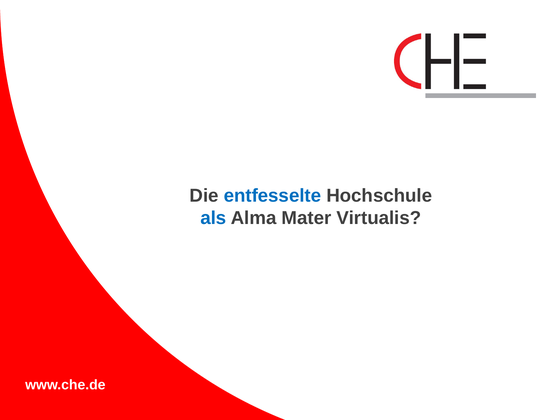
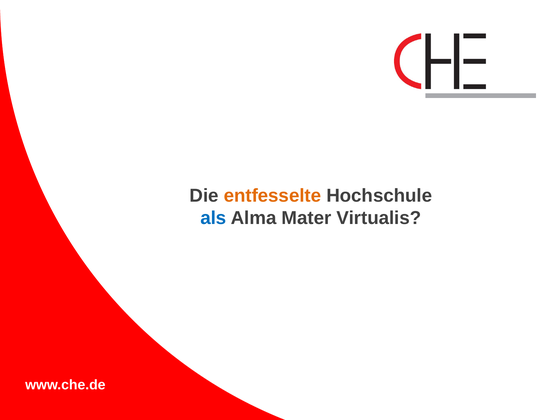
entfesselte colour: blue -> orange
